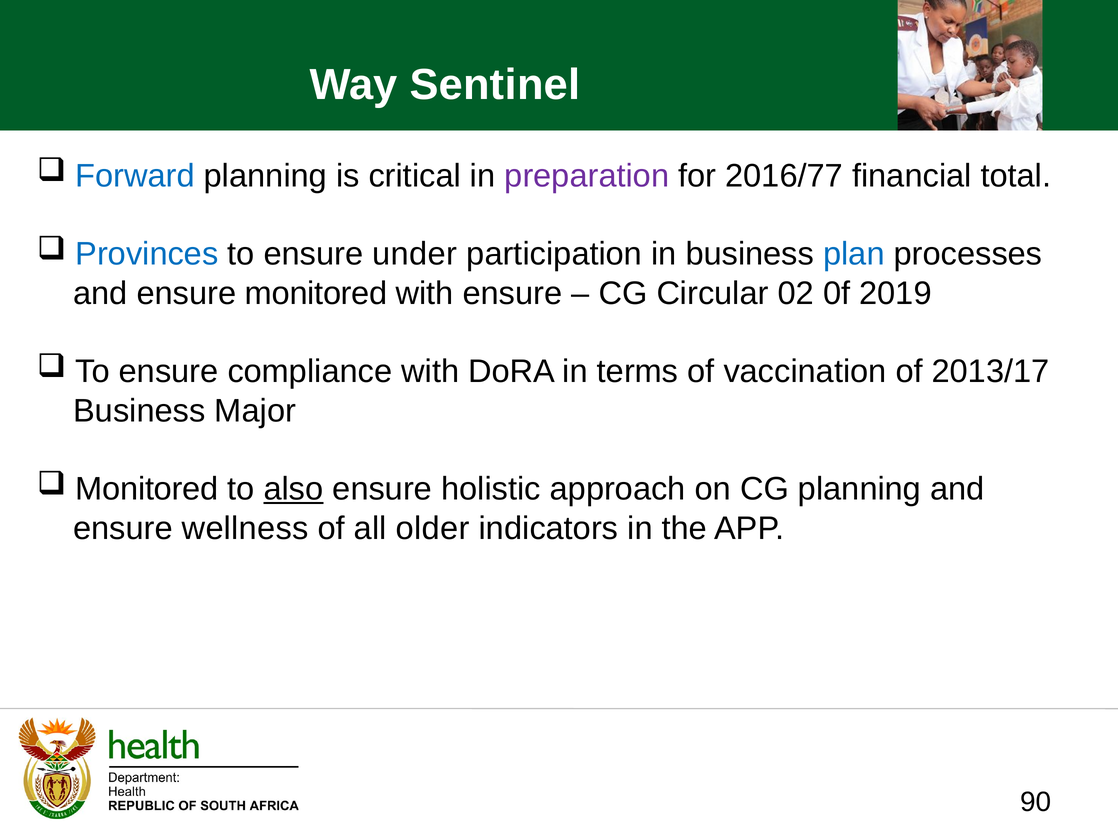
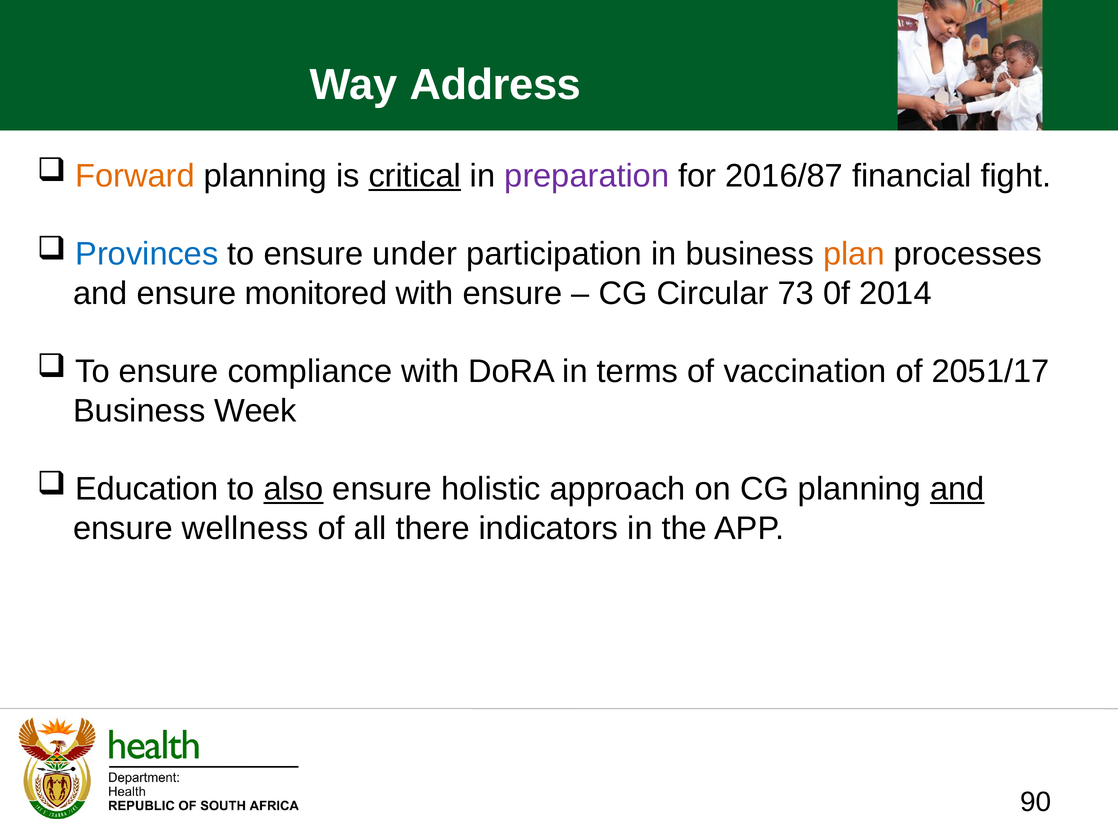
Sentinel: Sentinel -> Address
Forward colour: blue -> orange
critical underline: none -> present
2016/77: 2016/77 -> 2016/87
total: total -> fight
plan colour: blue -> orange
02: 02 -> 73
2019: 2019 -> 2014
2013/17: 2013/17 -> 2051/17
Major: Major -> Week
Monitored at (147, 489): Monitored -> Education
and at (957, 489) underline: none -> present
older: older -> there
